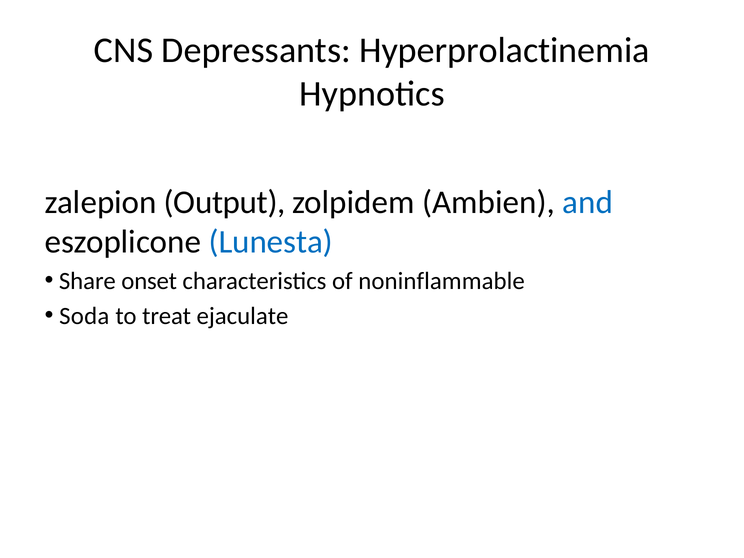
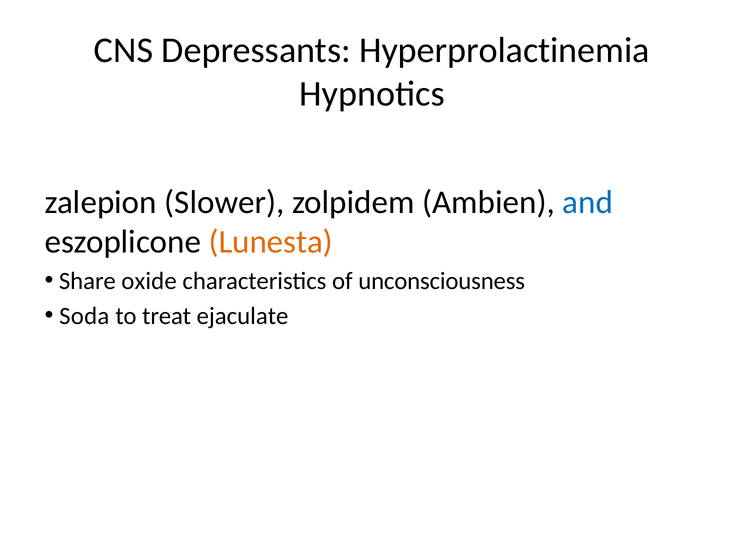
Output: Output -> Slower
Lunesta colour: blue -> orange
onset: onset -> oxide
noninflammable: noninflammable -> unconsciousness
